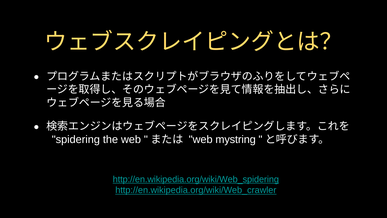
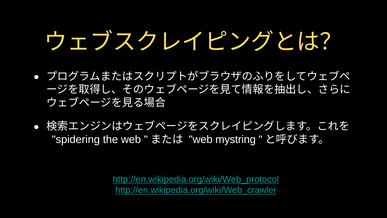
http://en.wikipedia.org/wiki/Web_spidering: http://en.wikipedia.org/wiki/Web_spidering -> http://en.wikipedia.org/wiki/Web_protocol
